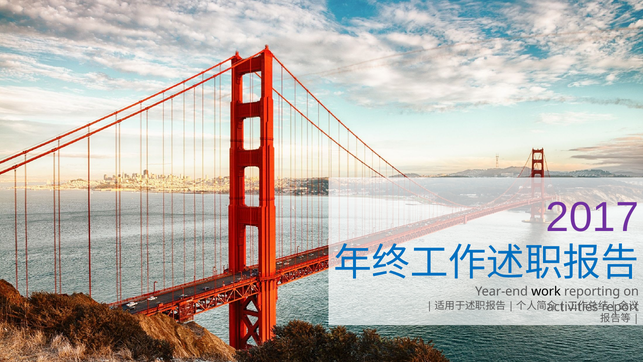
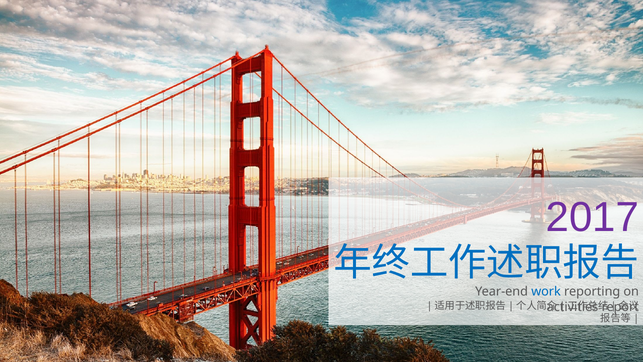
work colour: black -> blue
